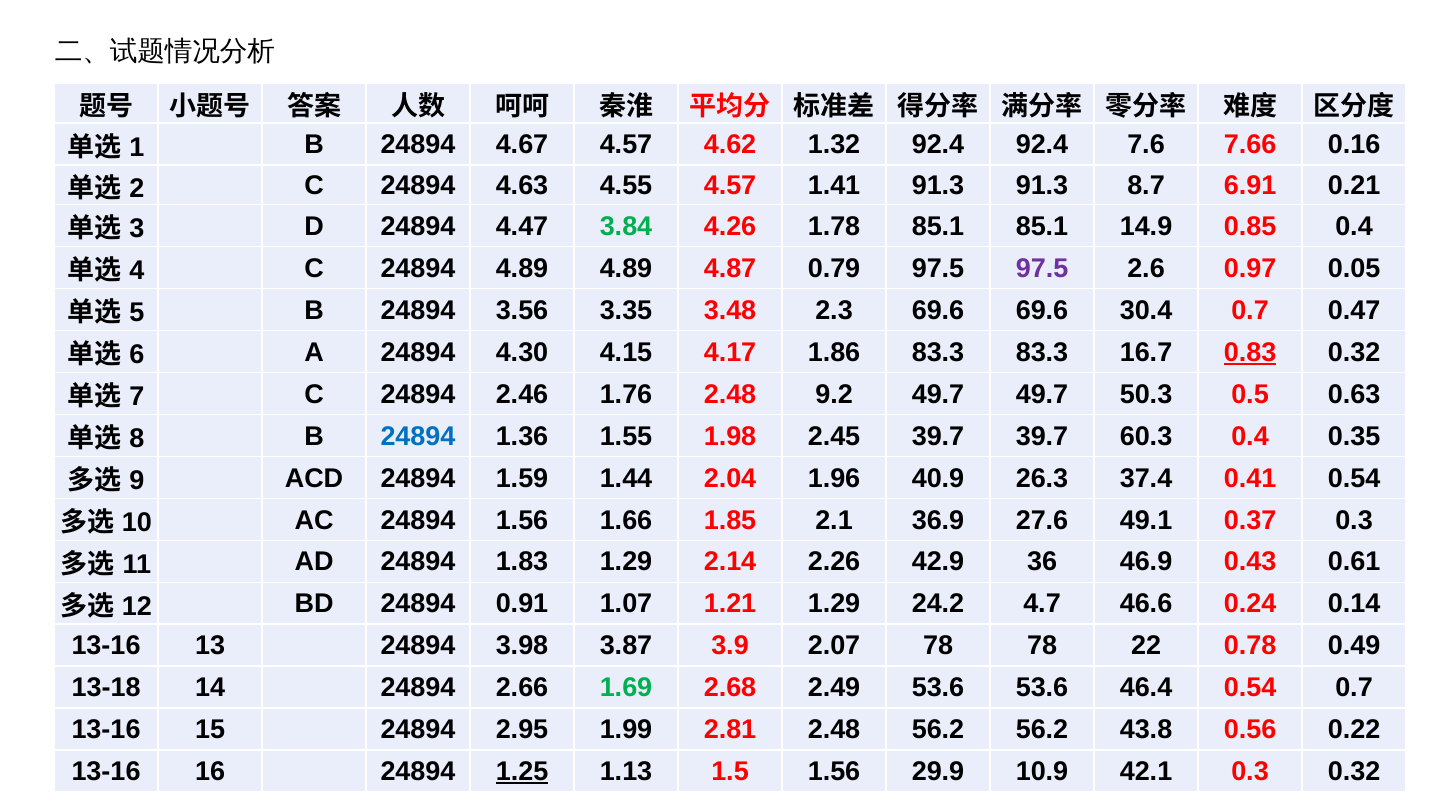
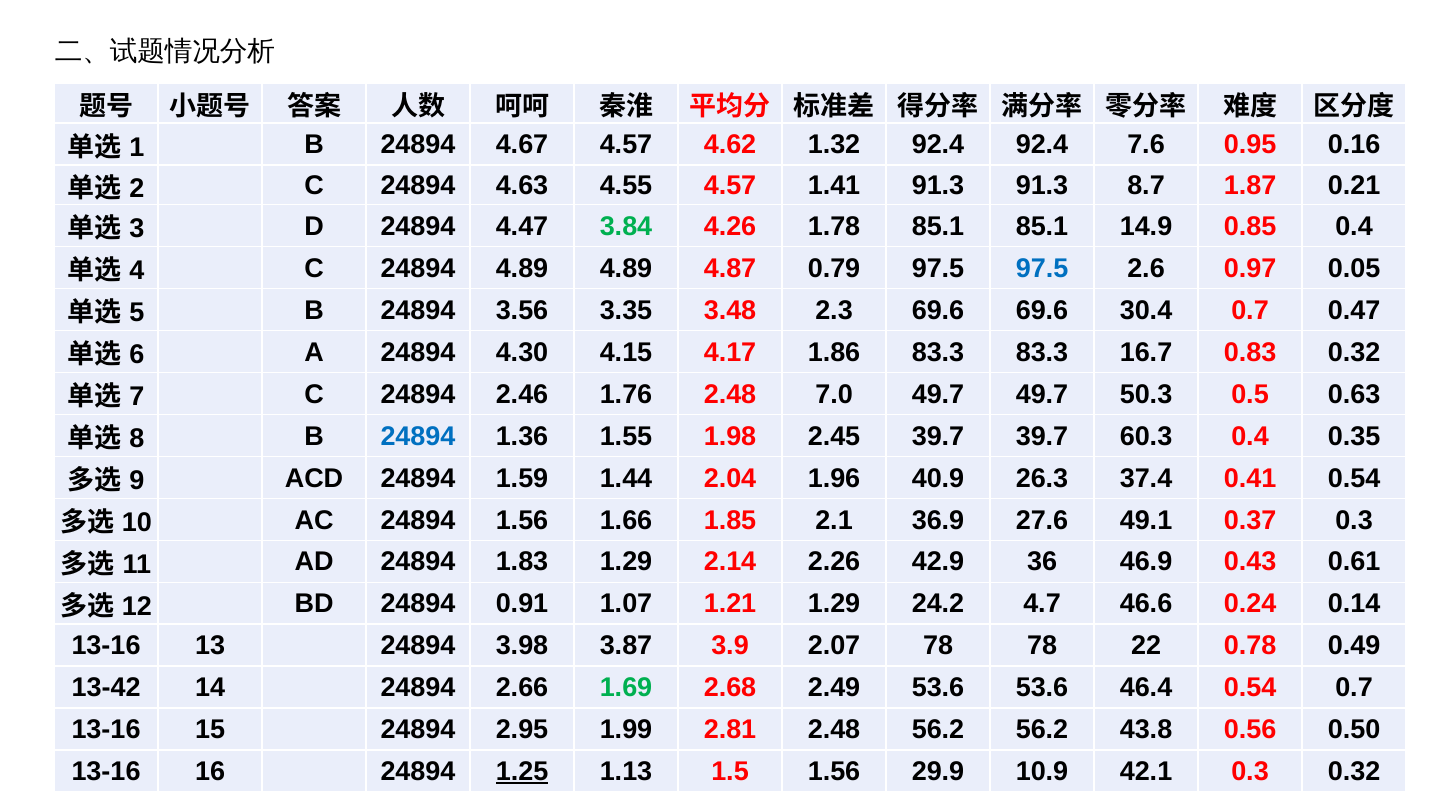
7.66: 7.66 -> 0.95
6.91: 6.91 -> 1.87
97.5 at (1042, 269) colour: purple -> blue
0.83 underline: present -> none
9.2: 9.2 -> 7.0
13-18: 13-18 -> 13-42
0.22: 0.22 -> 0.50
